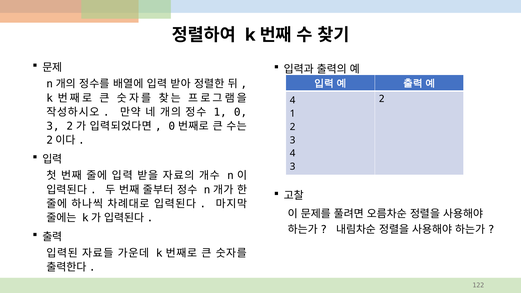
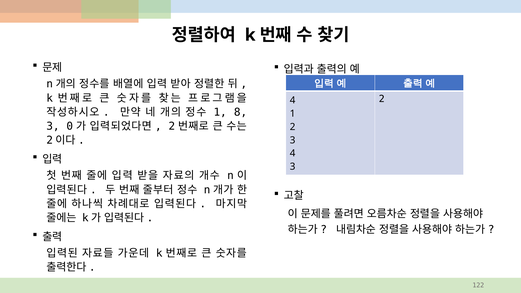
1 0: 0 -> 8
2 at (70, 126): 2 -> 0
0 at (172, 126): 0 -> 2
